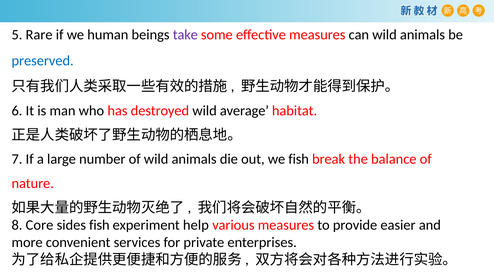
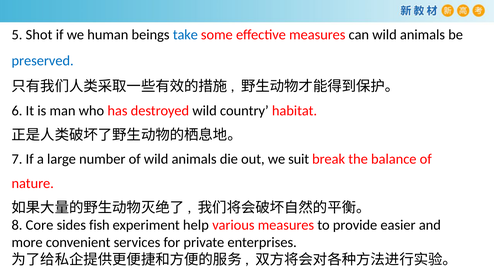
Rare: Rare -> Shot
take colour: purple -> blue
average: average -> country
we fish: fish -> suit
